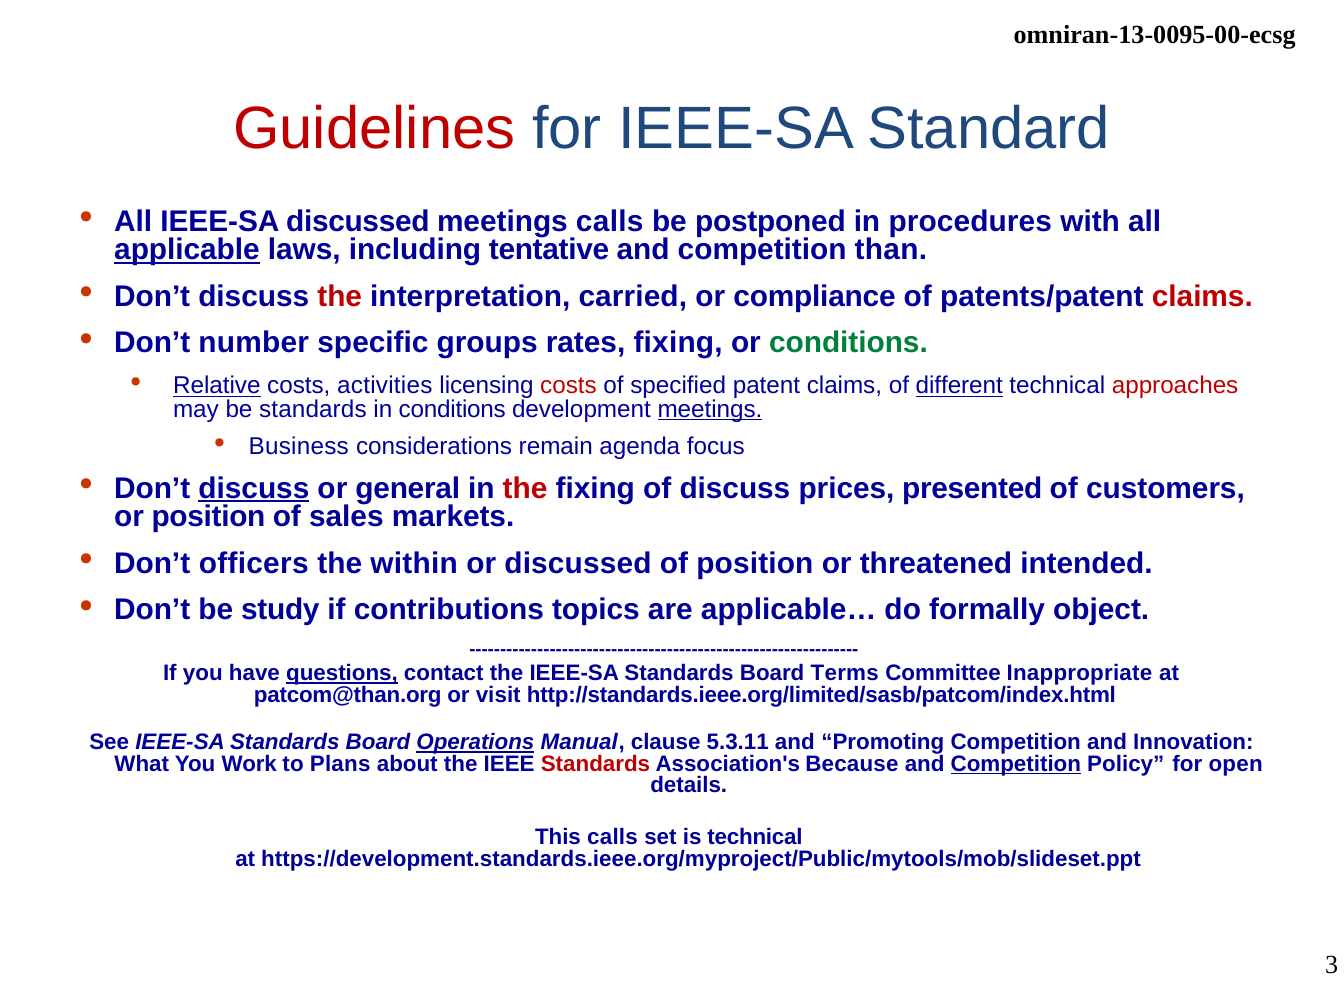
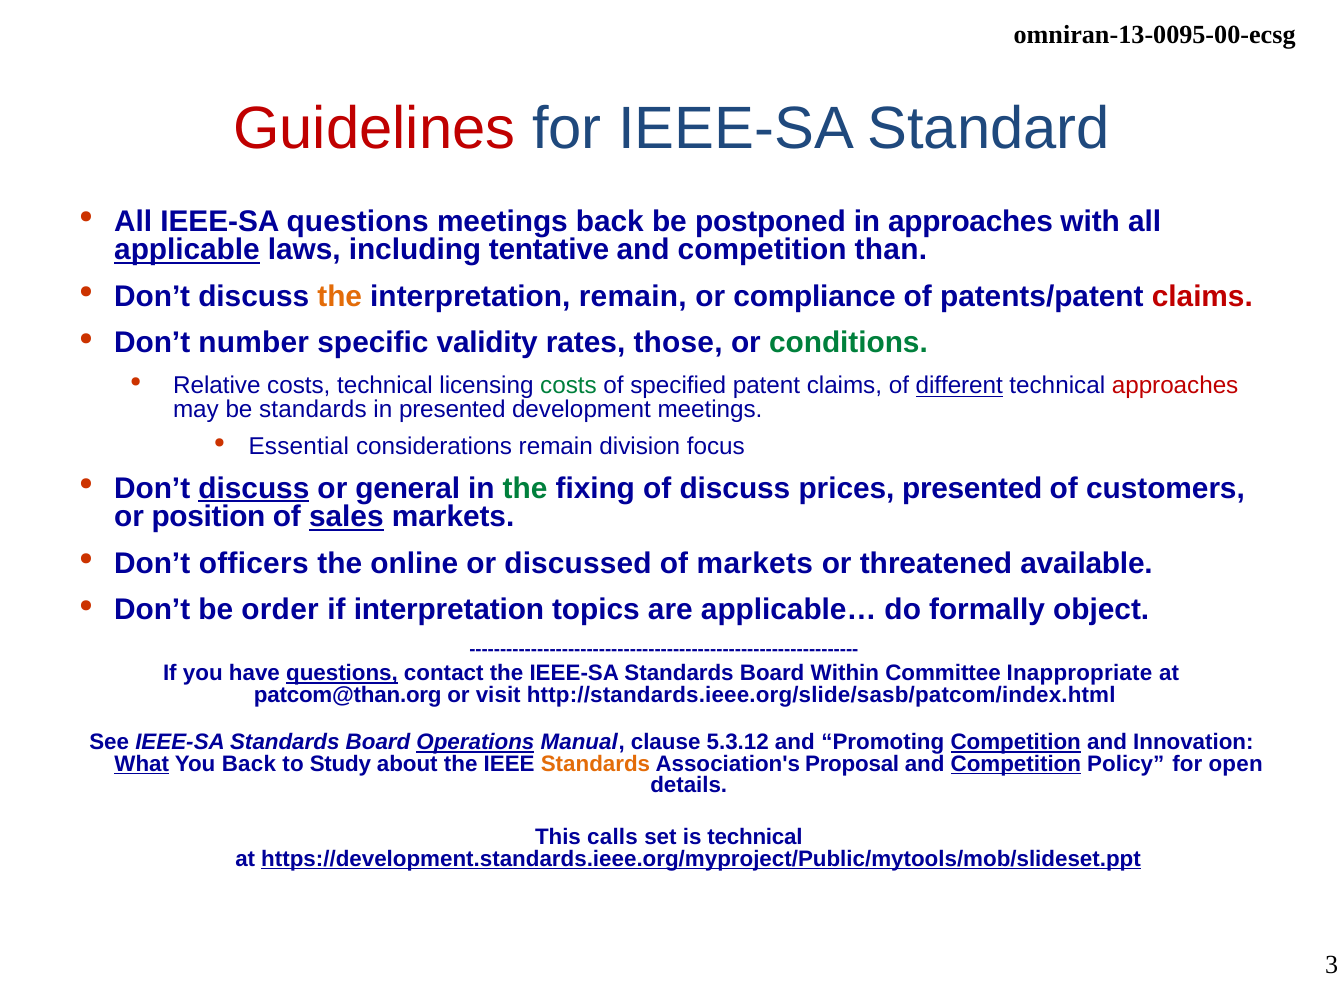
IEEE-SA discussed: discussed -> questions
meetings calls: calls -> back
in procedures: procedures -> approaches
the at (340, 296) colour: red -> orange
interpretation carried: carried -> remain
groups: groups -> validity
rates fixing: fixing -> those
Relative underline: present -> none
costs activities: activities -> technical
costs at (569, 386) colour: red -> green
in conditions: conditions -> presented
meetings at (710, 409) underline: present -> none
Business: Business -> Essential
agenda: agenda -> division
the at (525, 488) colour: red -> green
sales underline: none -> present
within: within -> online
of position: position -> markets
intended: intended -> available
study: study -> order
if contributions: contributions -> interpretation
Terms: Terms -> Within
http://standards.ieee.org/limited/sasb/patcom/index.html: http://standards.ieee.org/limited/sasb/patcom/index.html -> http://standards.ieee.org/slide/sasb/patcom/index.html
5.3.11: 5.3.11 -> 5.3.12
Competition at (1016, 742) underline: none -> present
What underline: none -> present
You Work: Work -> Back
Plans: Plans -> Study
Standards at (595, 764) colour: red -> orange
Because: Because -> Proposal
https://development.standards.ieee.org/myproject/Public/mytools/mob/slideset.ppt underline: none -> present
